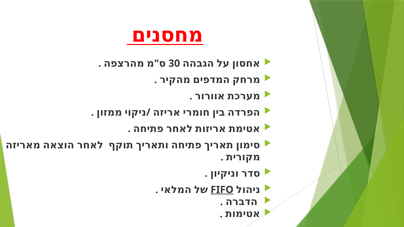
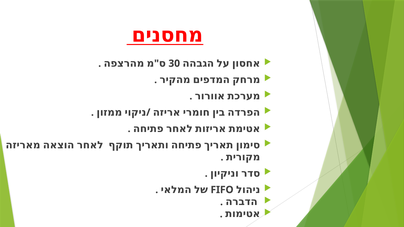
FIFO underline: present -> none
